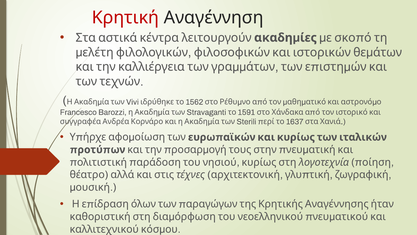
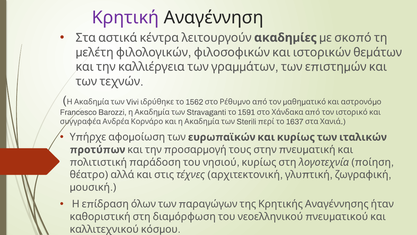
Κρητική colour: red -> purple
